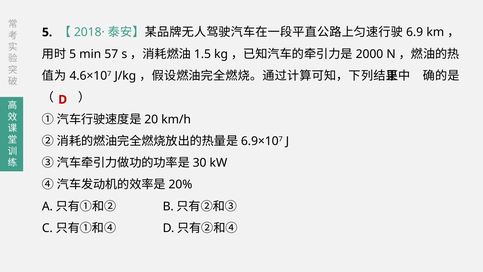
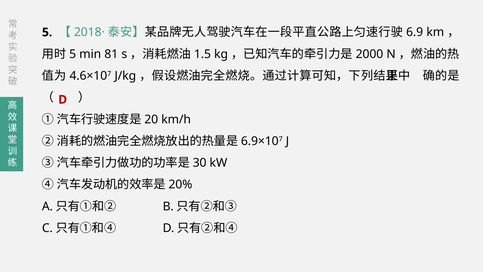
57: 57 -> 81
